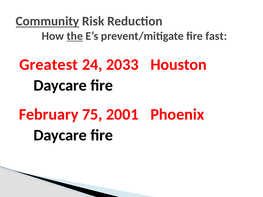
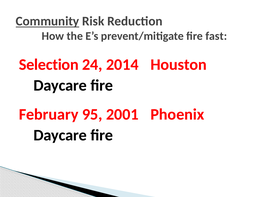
the underline: present -> none
Greatest: Greatest -> Selection
2033: 2033 -> 2014
75: 75 -> 95
